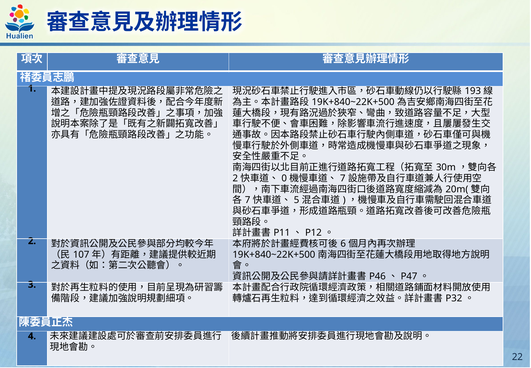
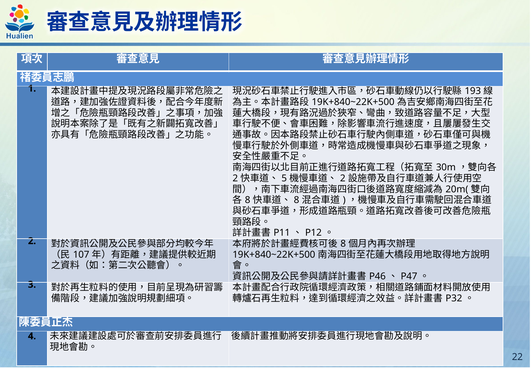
0: 0 -> 5
7 at (343, 178): 7 -> 2
7 at (248, 200): 7 -> 8
5 at (297, 200): 5 -> 8
6 at (343, 243): 6 -> 8
